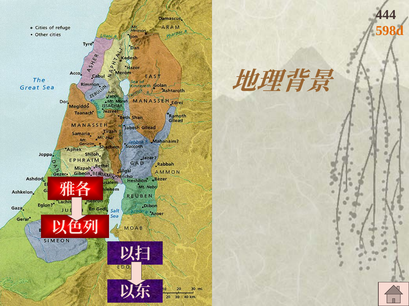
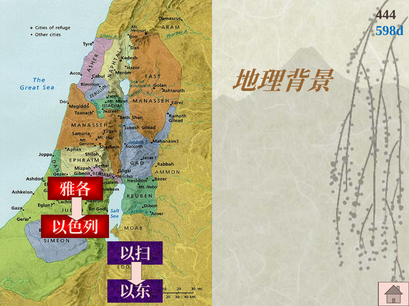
598d colour: orange -> blue
